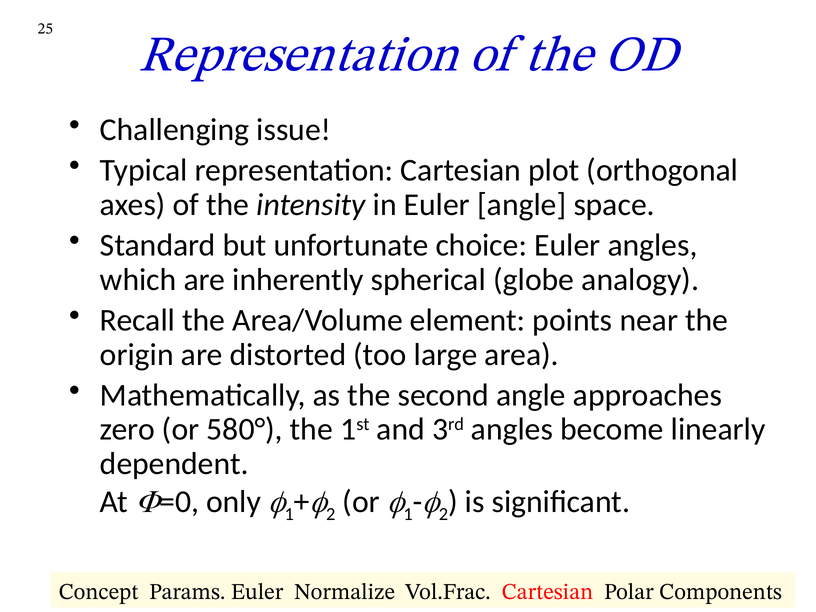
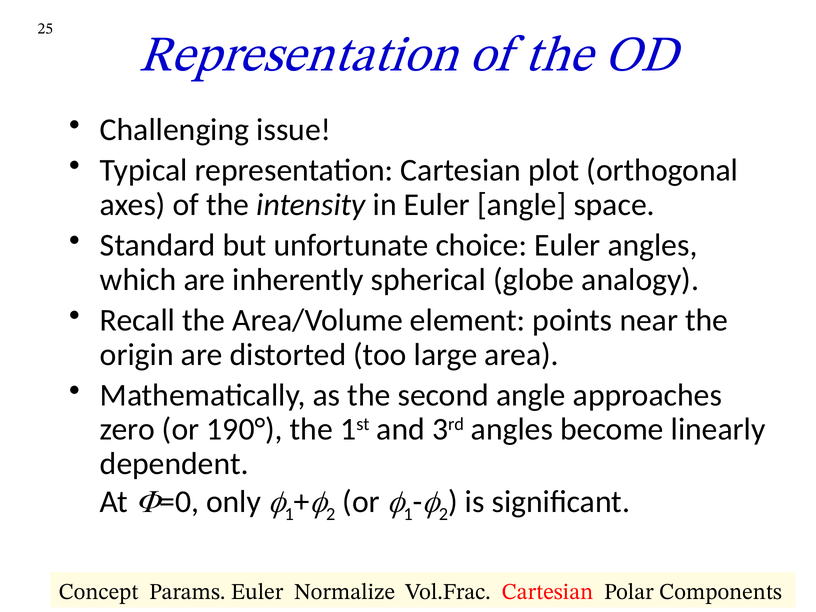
580°: 580° -> 190°
